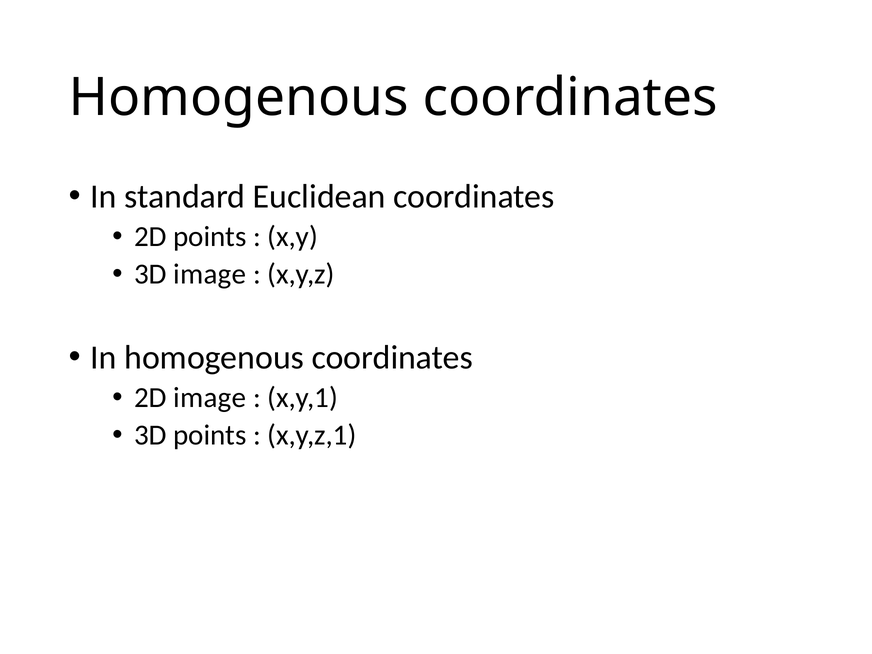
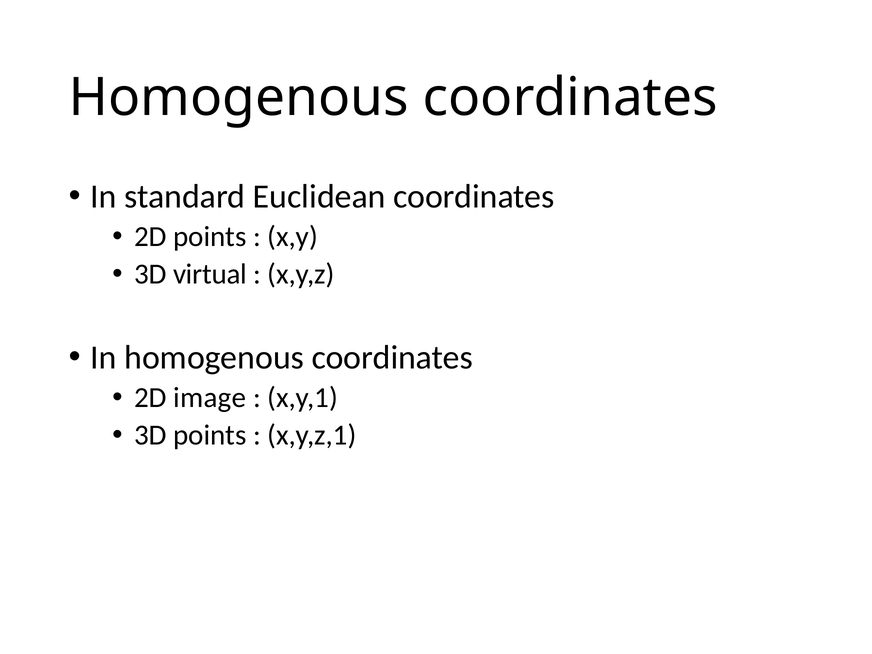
3D image: image -> virtual
